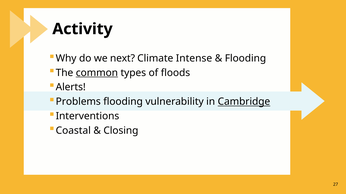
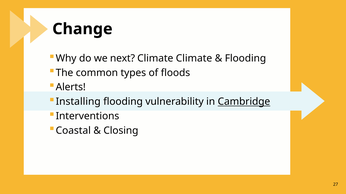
Activity: Activity -> Change
Climate Intense: Intense -> Climate
common underline: present -> none
Problems: Problems -> Installing
